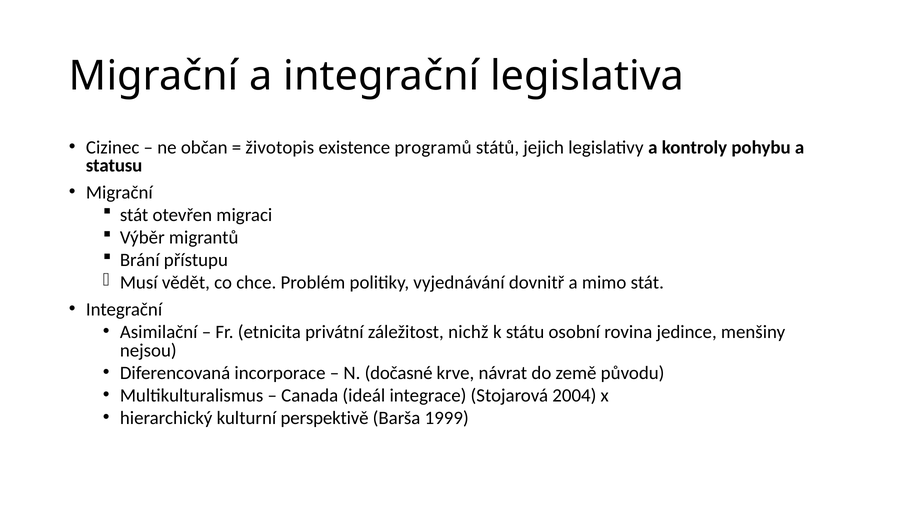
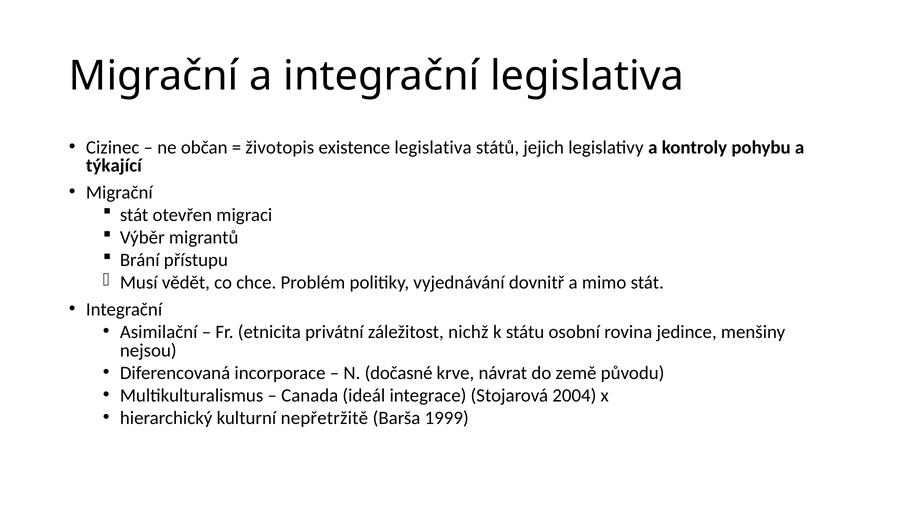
existence programů: programů -> legislativa
statusu: statusu -> týkající
perspektivě: perspektivě -> nepřetržitě
